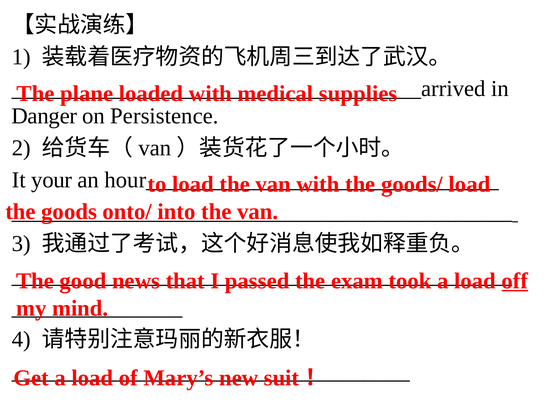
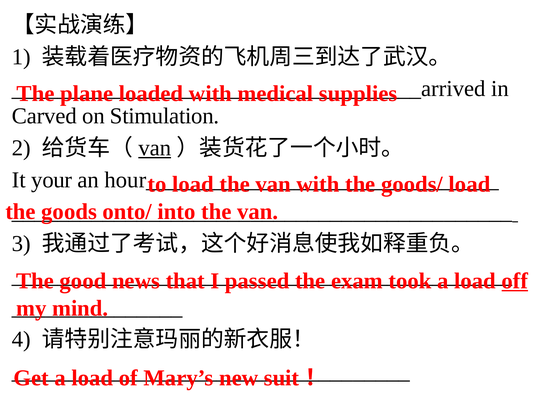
Danger: Danger -> Carved
Persistence: Persistence -> Stimulation
van at (155, 148) underline: none -> present
